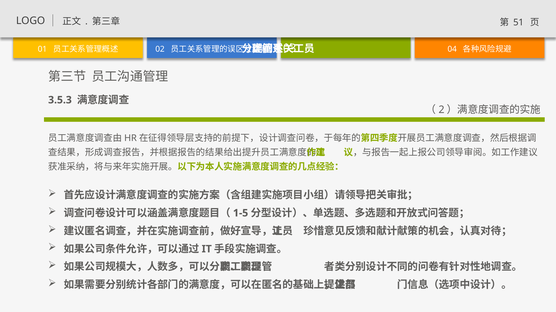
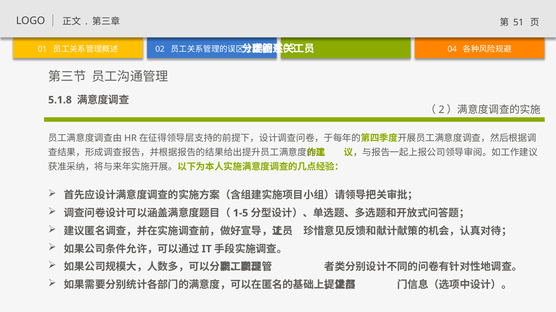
3.5.3: 3.5.3 -> 5.1.8
